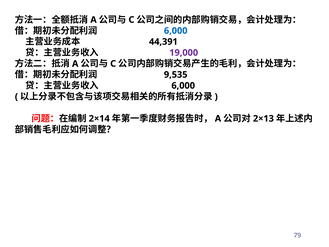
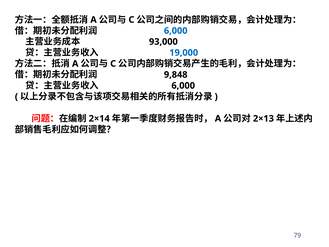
44,391: 44,391 -> 93,000
19,000 colour: purple -> blue
9,535: 9,535 -> 9,848
